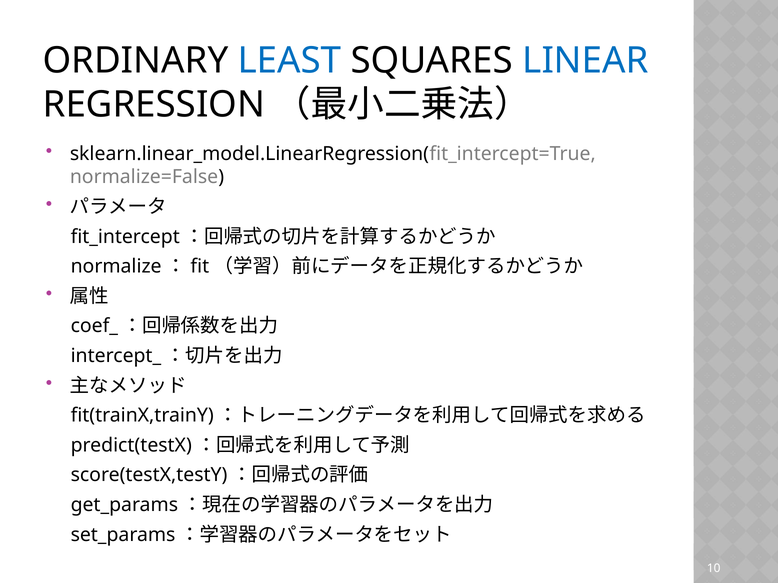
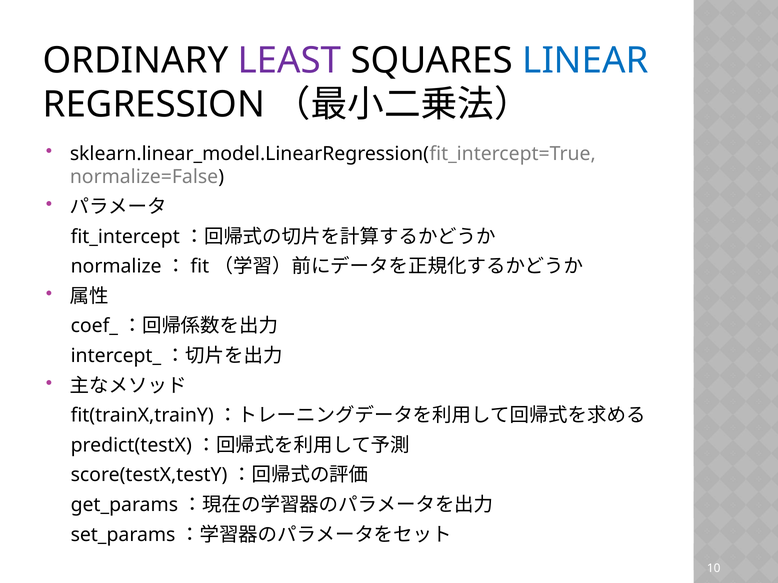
LEAST colour: blue -> purple
